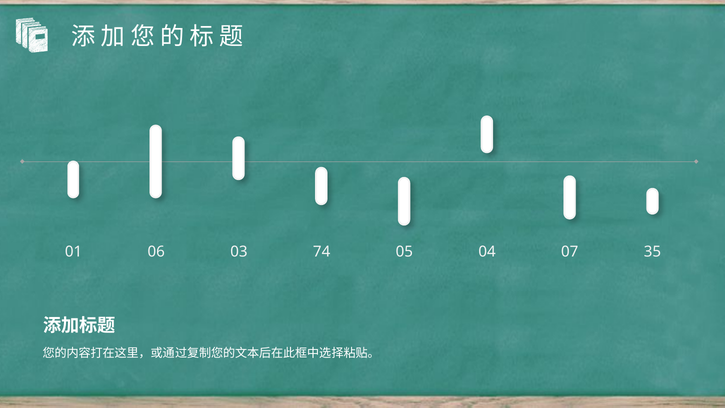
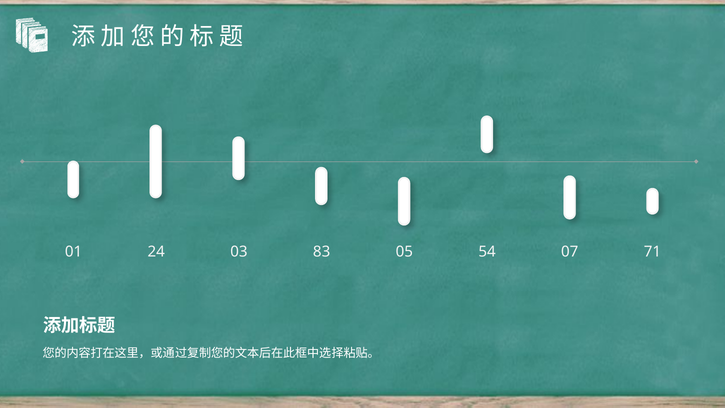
06: 06 -> 24
74: 74 -> 83
04: 04 -> 54
35: 35 -> 71
